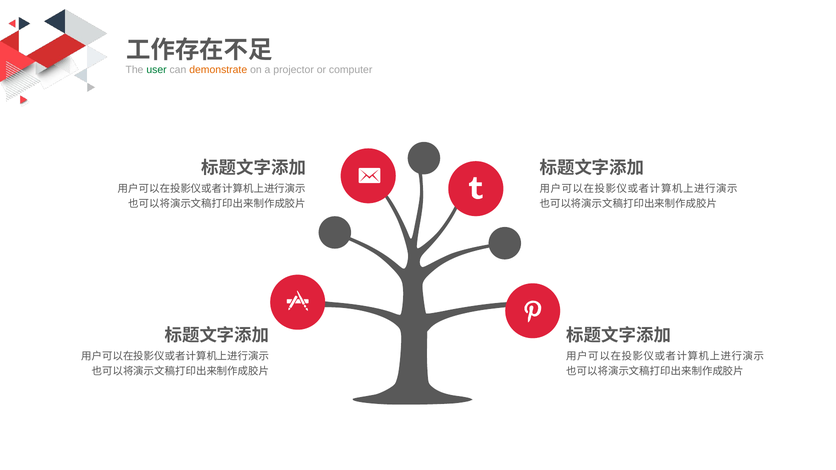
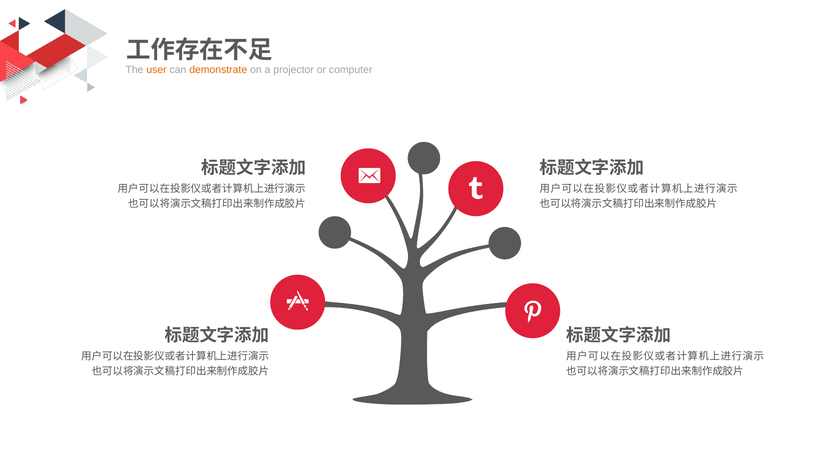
user colour: green -> orange
